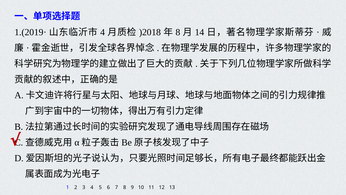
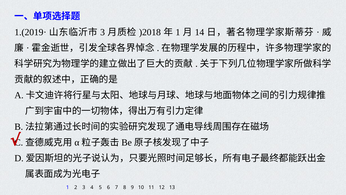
4 at (103, 32): 4 -> 3
8 at (178, 32): 8 -> 1
